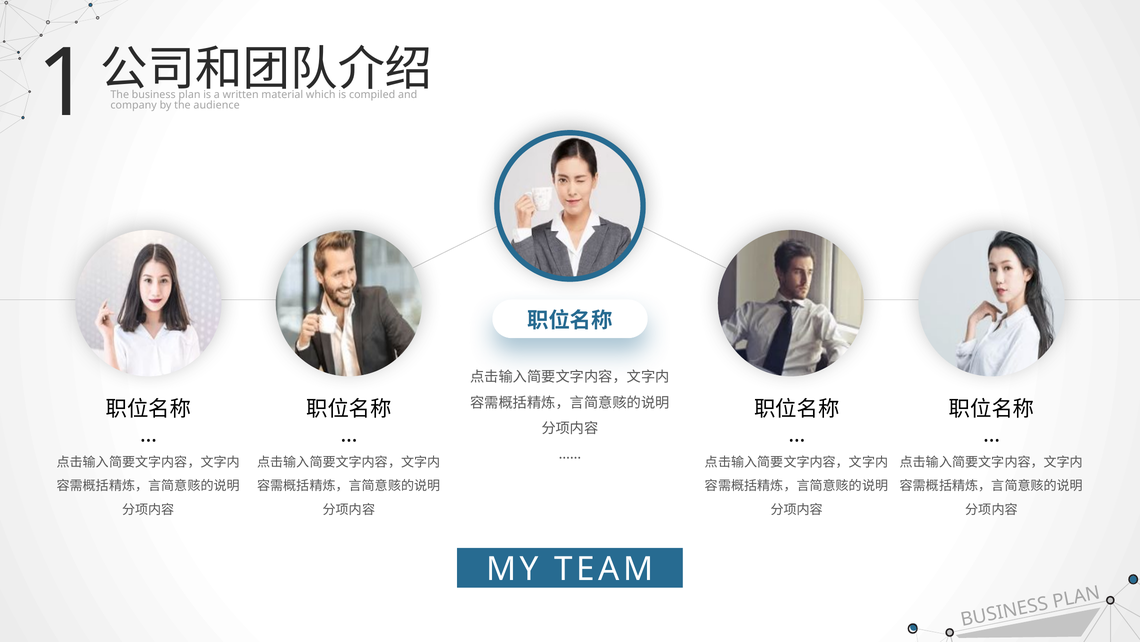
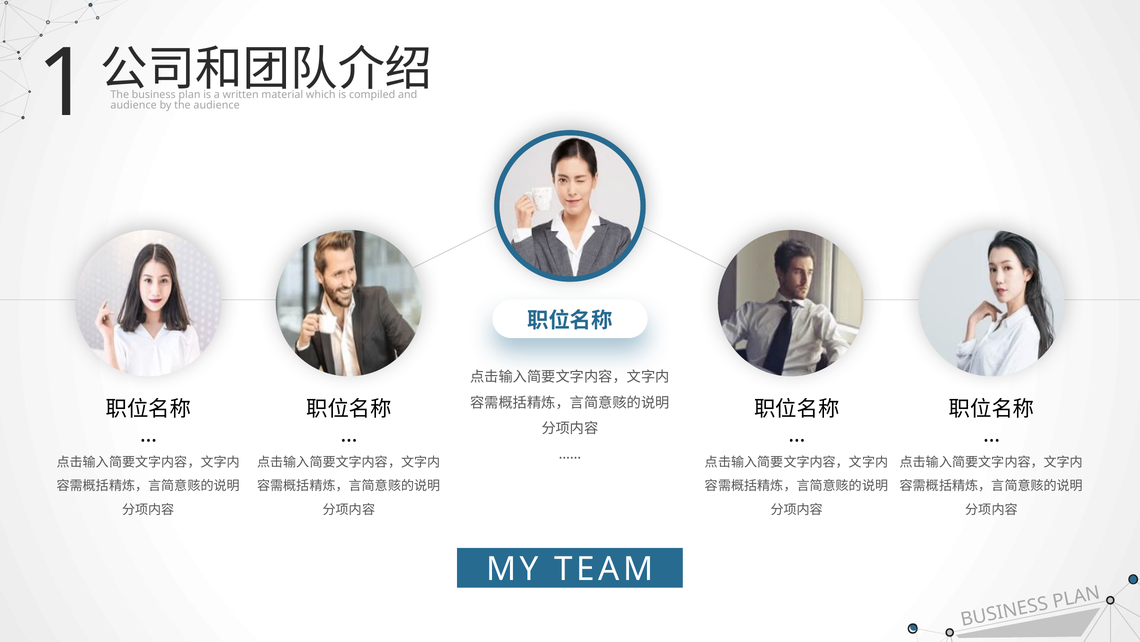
company at (134, 105): company -> audience
